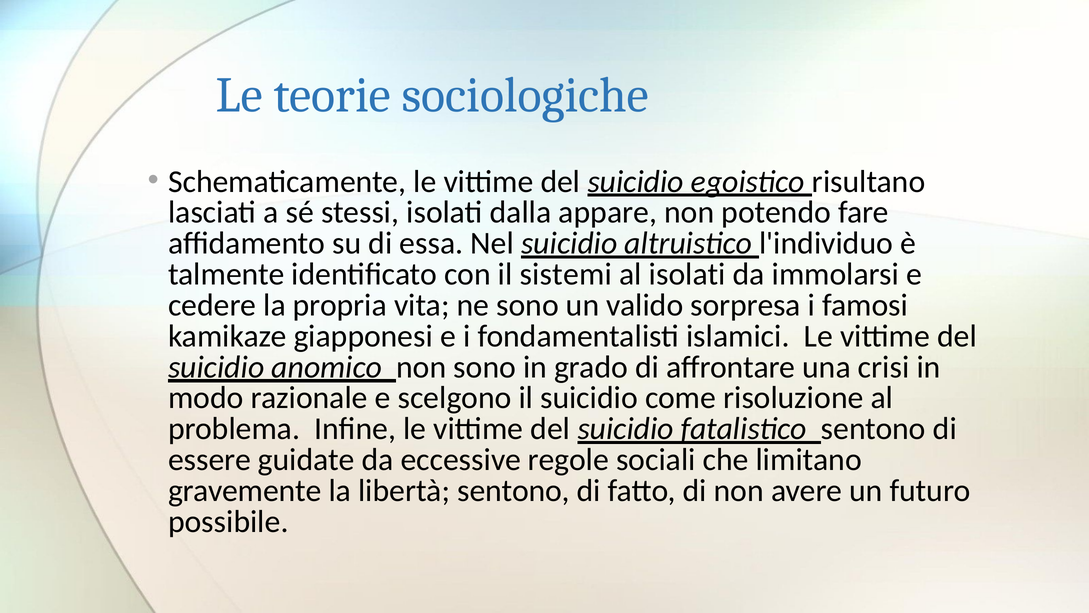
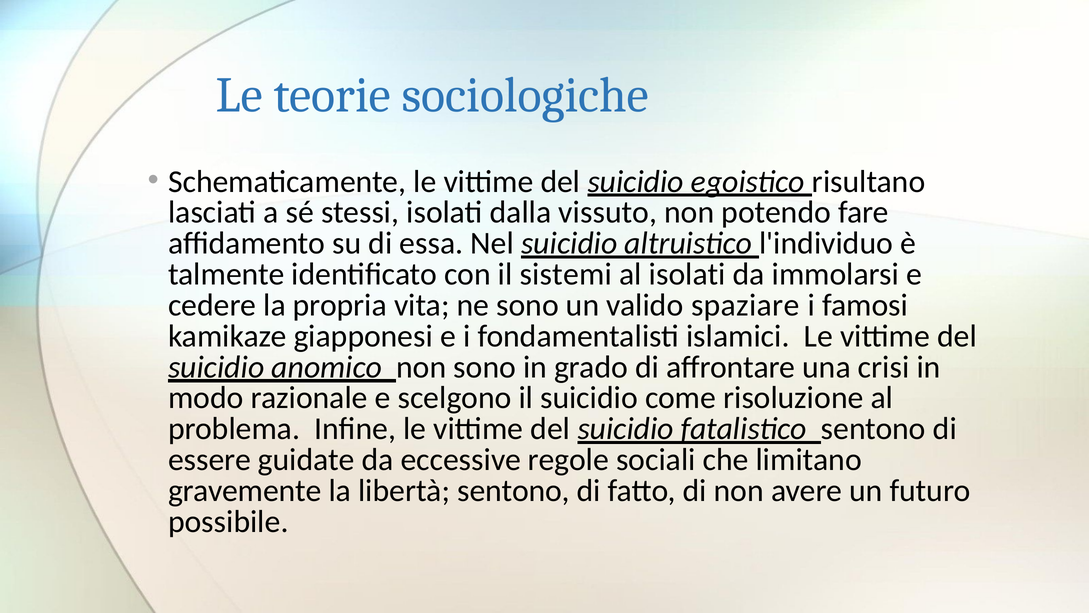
appare: appare -> vissuto
sorpresa: sorpresa -> spaziare
